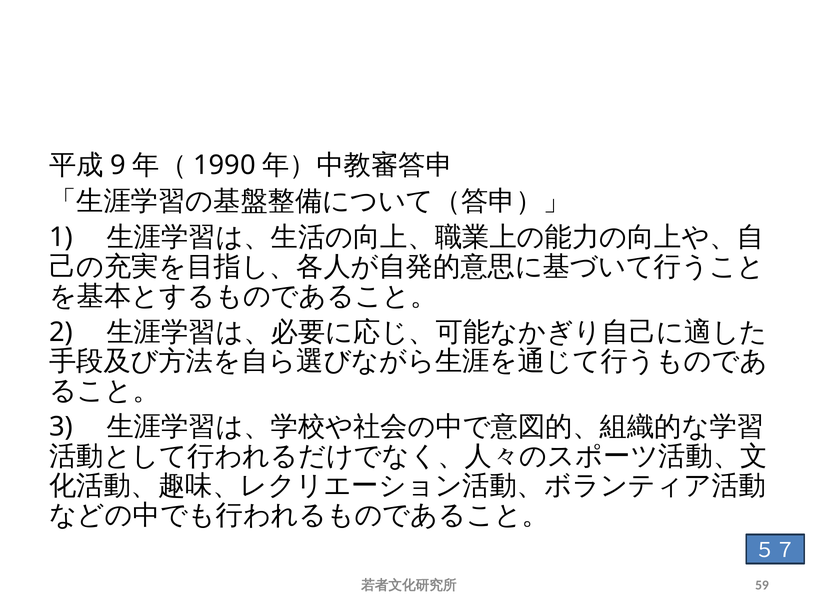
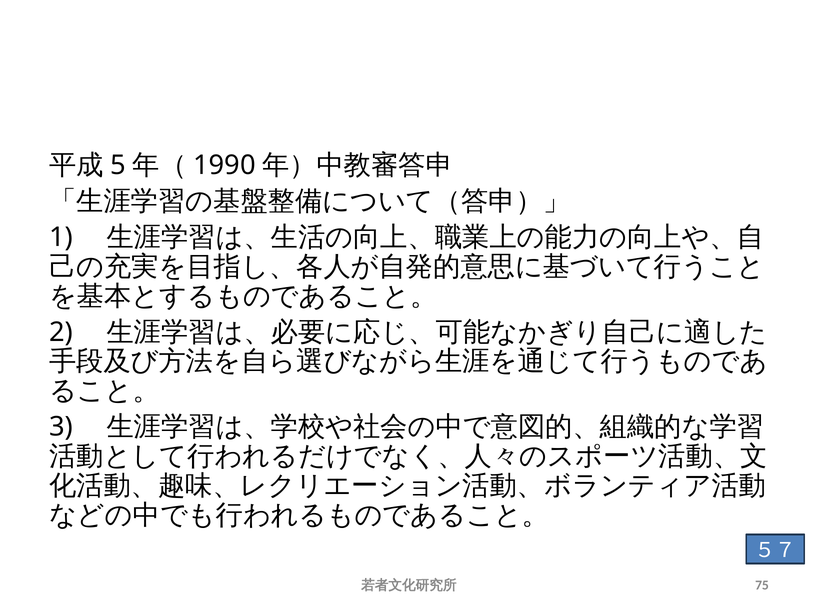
9: 9 -> 5
59: 59 -> 75
